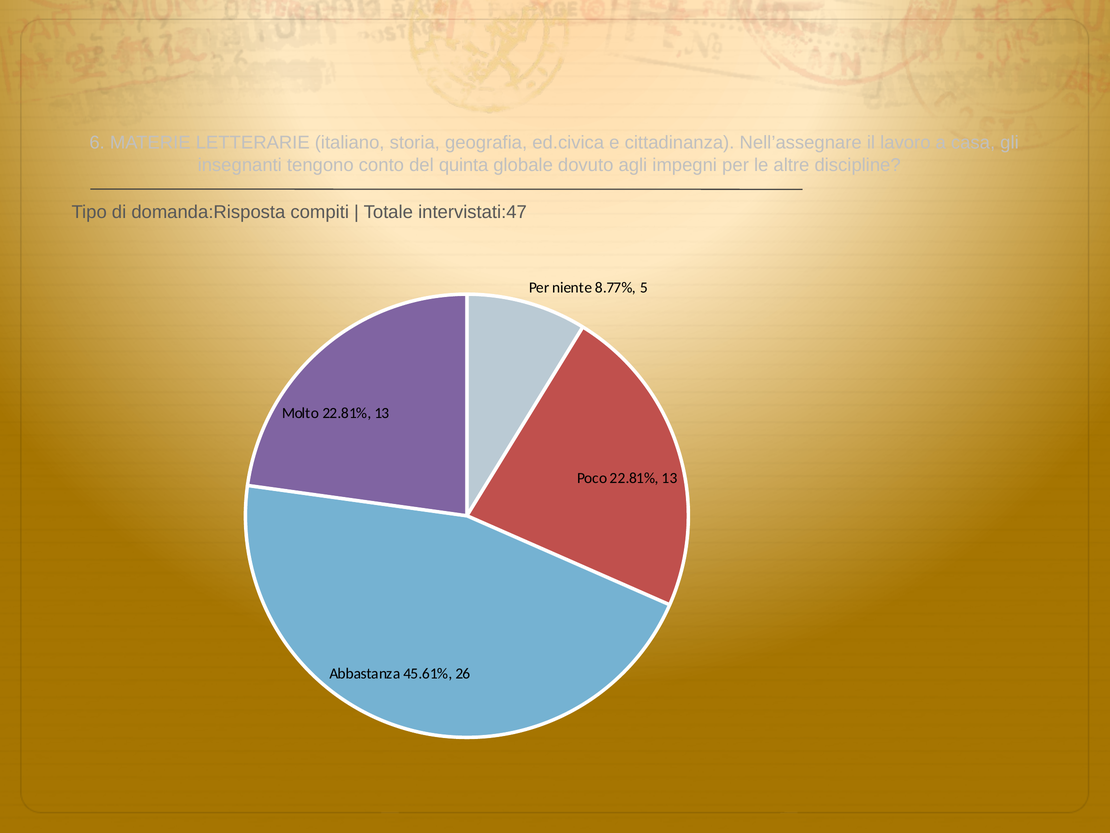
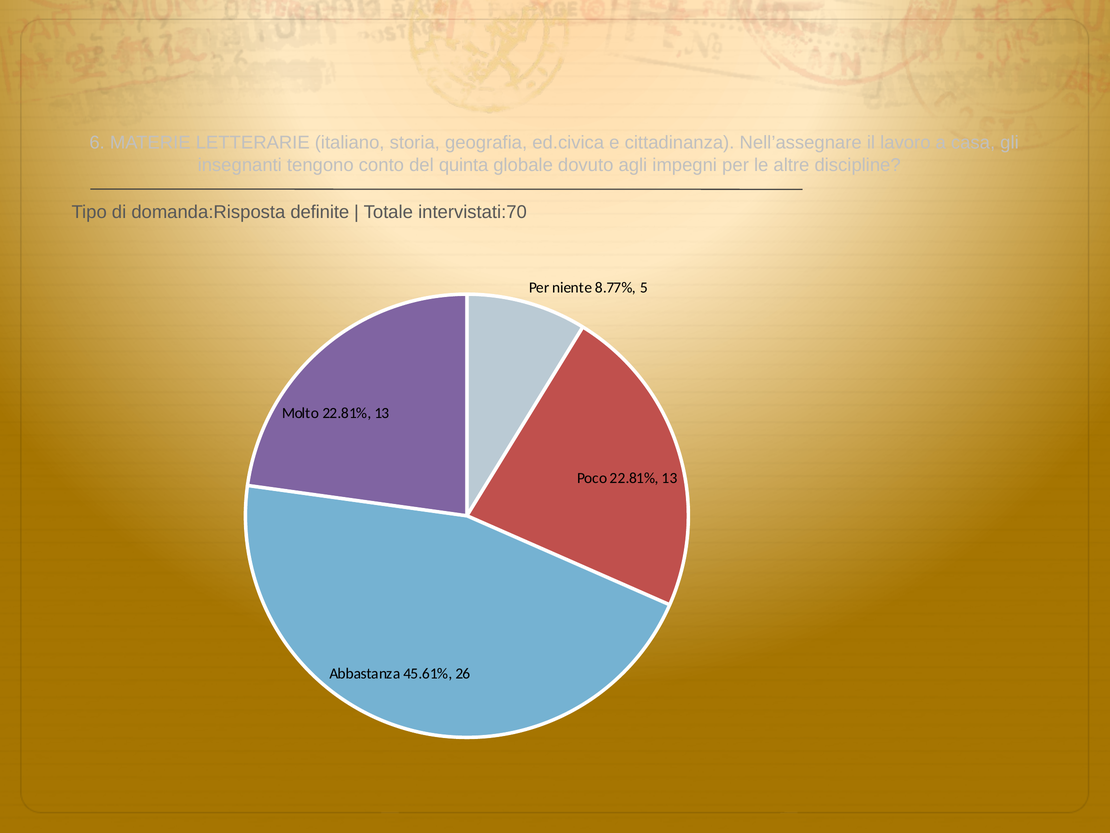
compiti: compiti -> definite
intervistati:47: intervistati:47 -> intervistati:70
